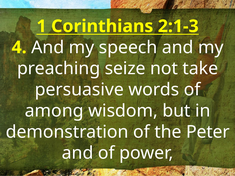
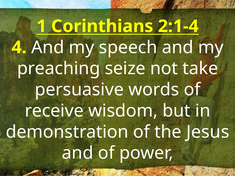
2:1-3: 2:1-3 -> 2:1-4
among: among -> receive
Peter: Peter -> Jesus
